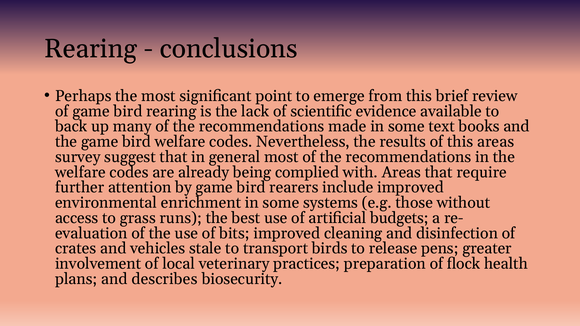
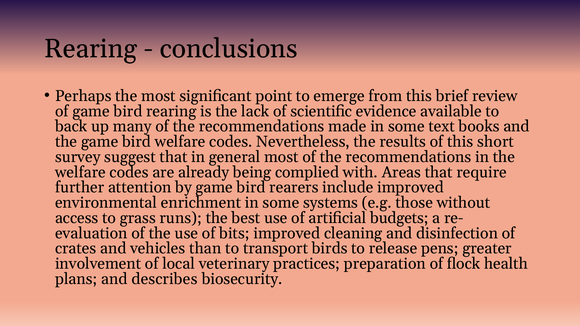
this areas: areas -> short
stale: stale -> than
